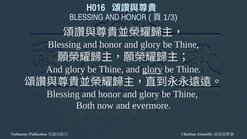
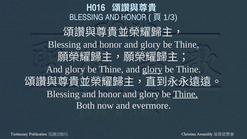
Thine at (185, 94) underline: none -> present
